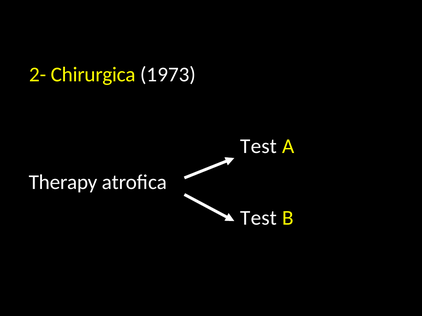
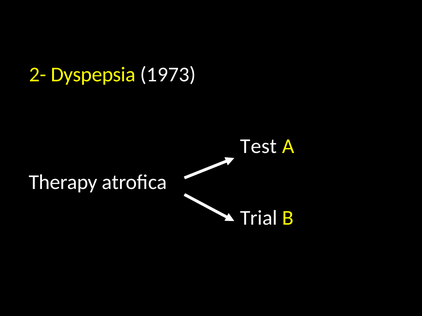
Chirurgica: Chirurgica -> Dyspepsia
Test at (259, 218): Test -> Trial
